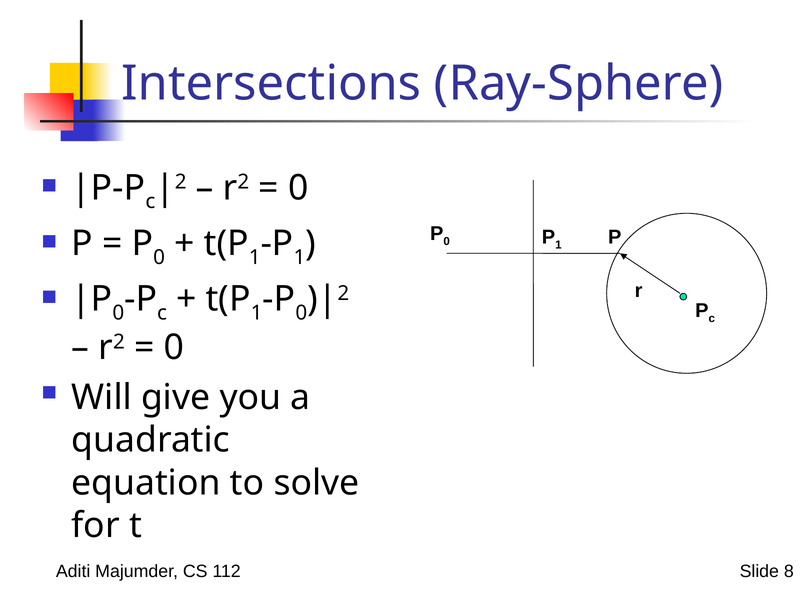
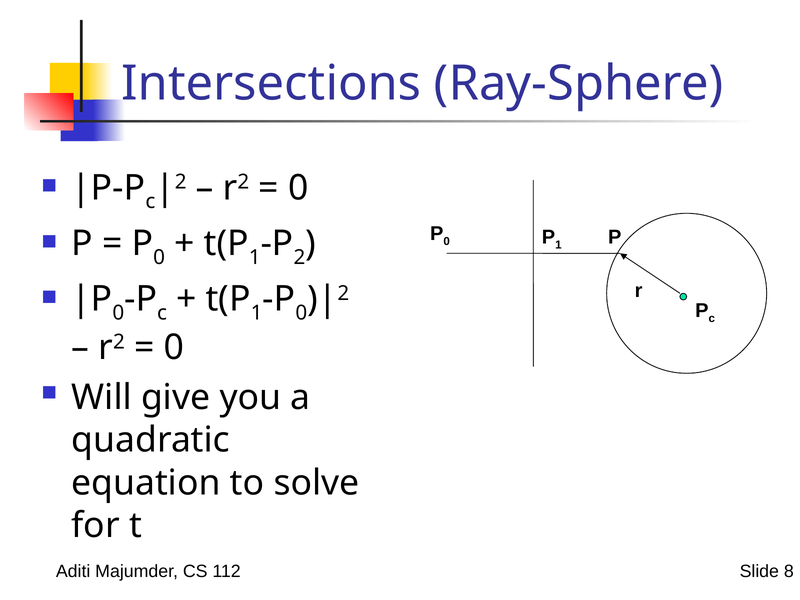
1 at (299, 257): 1 -> 2
